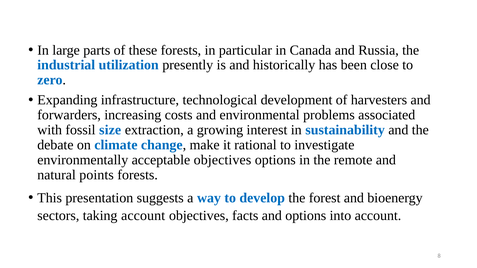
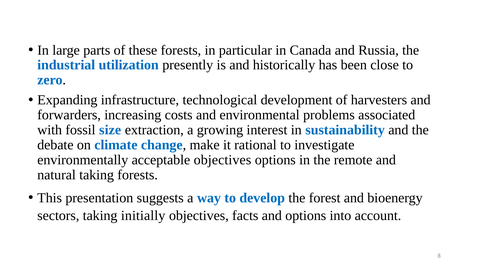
natural points: points -> taking
taking account: account -> initially
